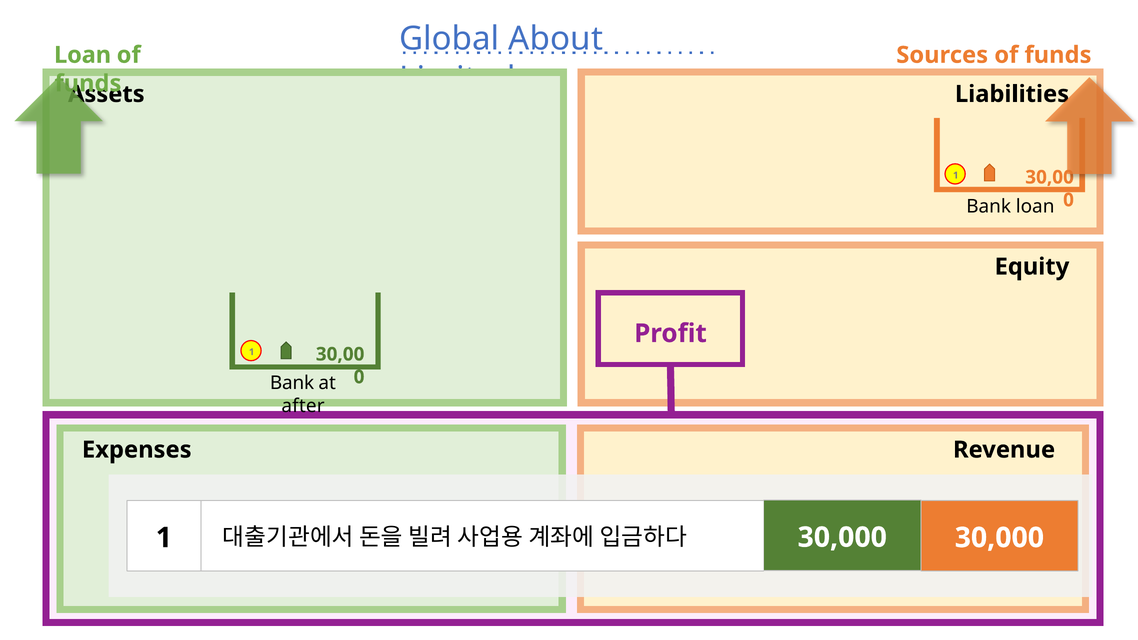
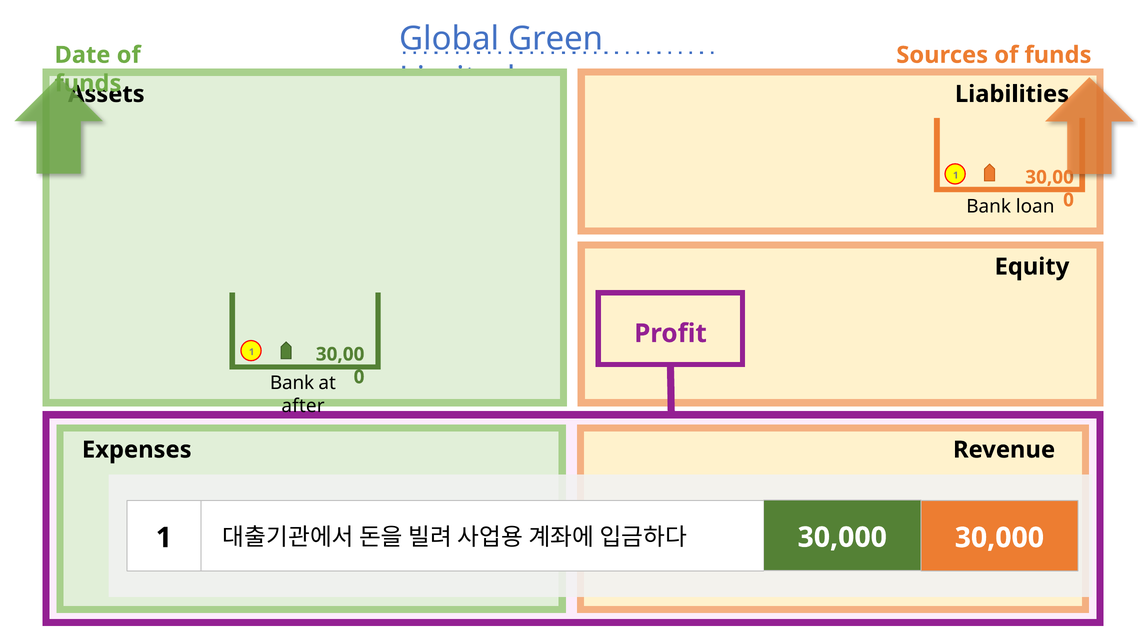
About: About -> Green
Loan at (83, 55): Loan -> Date
